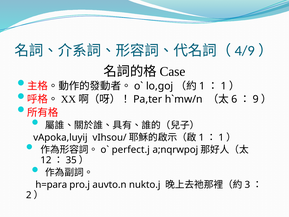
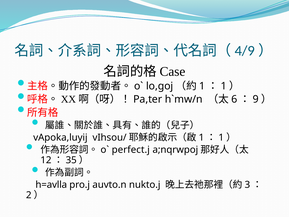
h=para: h=para -> h=avlla
